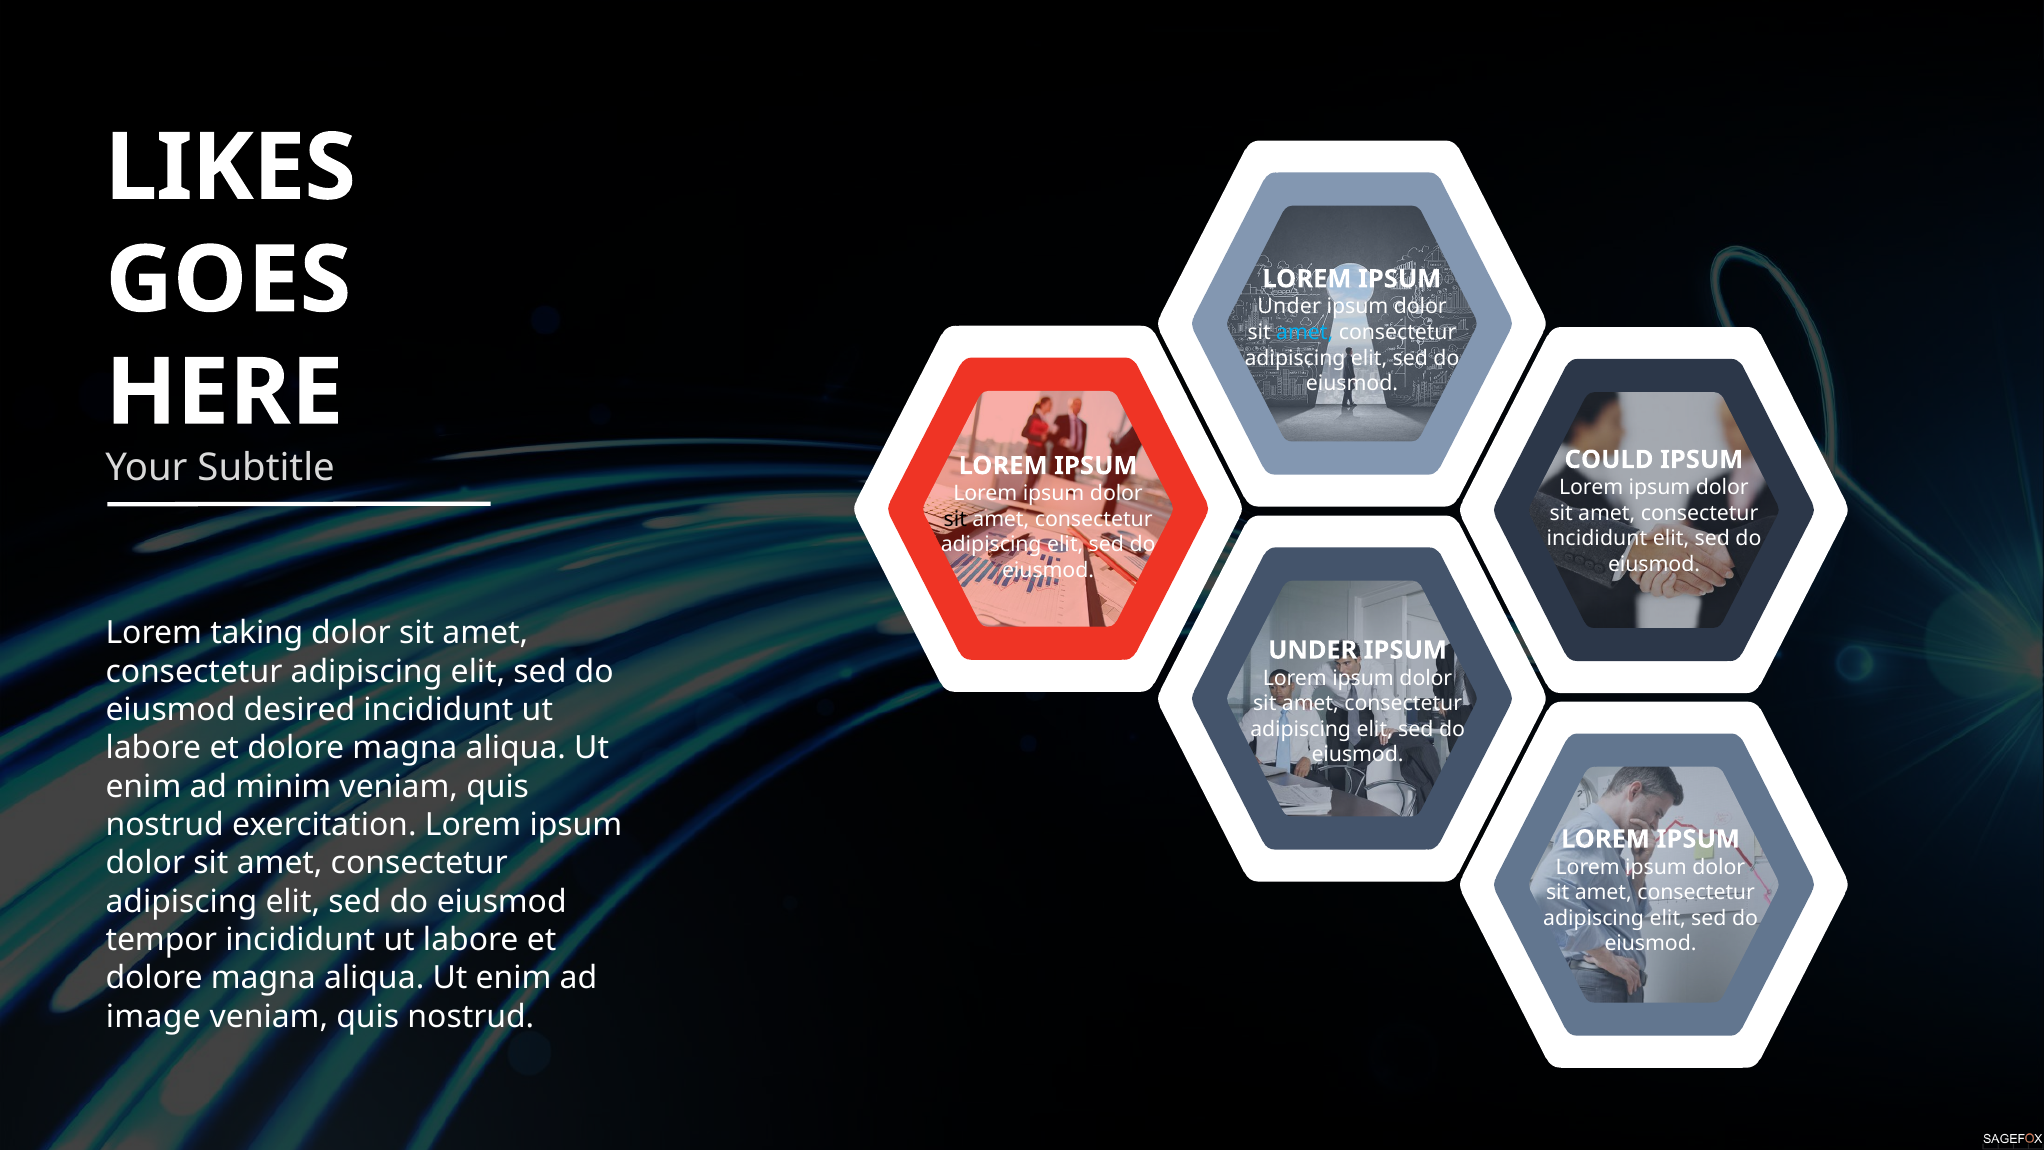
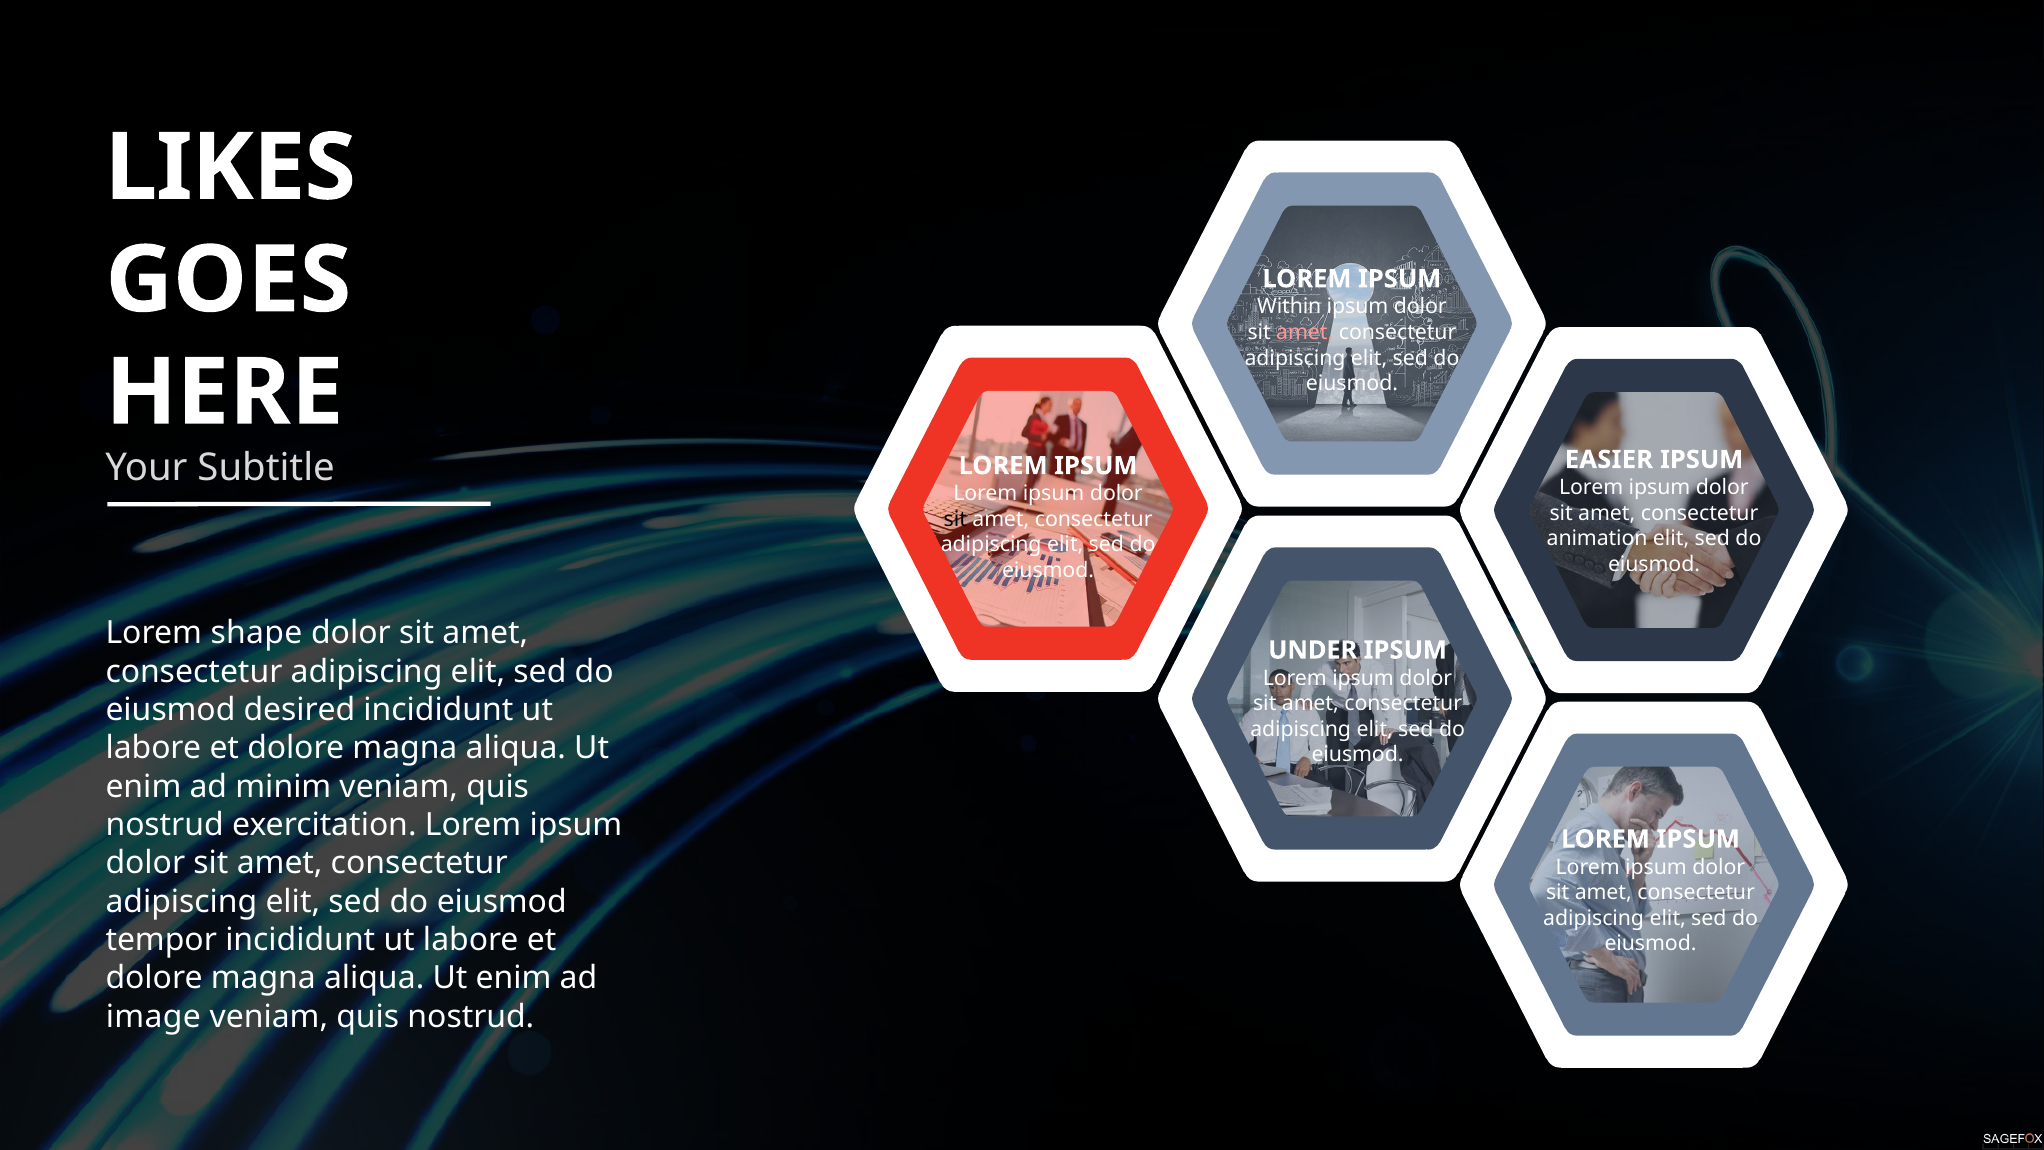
Under at (1289, 307): Under -> Within
amet at (1305, 332) colour: light blue -> pink
COULD: COULD -> EASIER
incididunt at (1597, 539): incididunt -> animation
taking: taking -> shape
